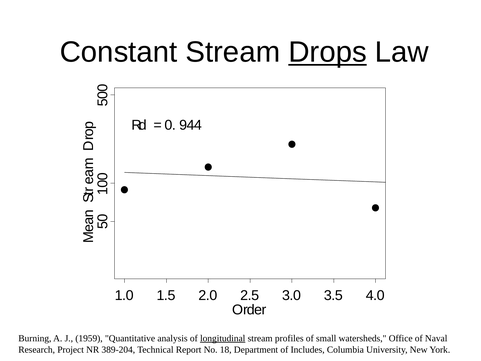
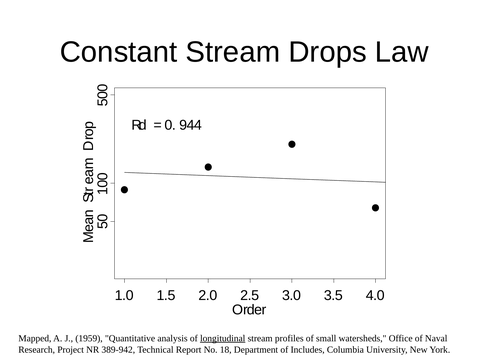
Drops underline: present -> none
Burning: Burning -> Mapped
389-204: 389-204 -> 389-942
